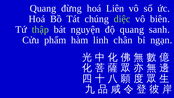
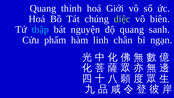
đừng: đừng -> thỉnh
Liên: Liên -> Giới
thập colour: light green -> light blue
